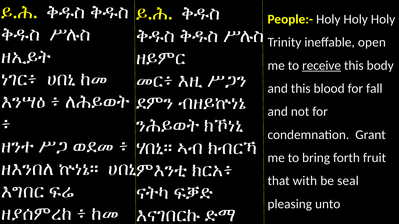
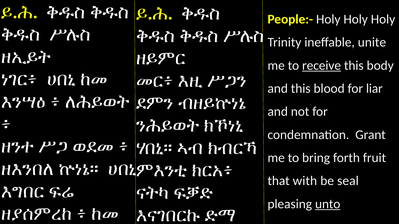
open: open -> unite
fall: fall -> liar
unto underline: none -> present
